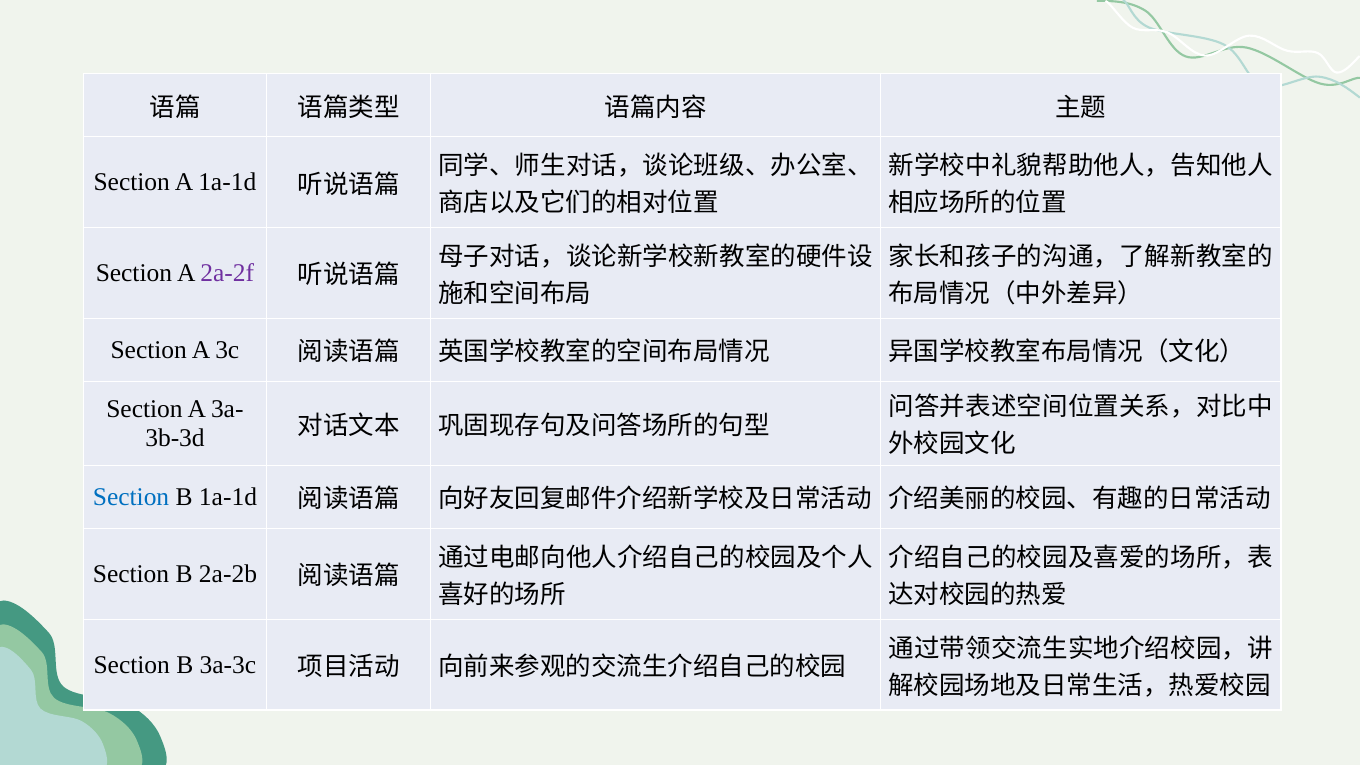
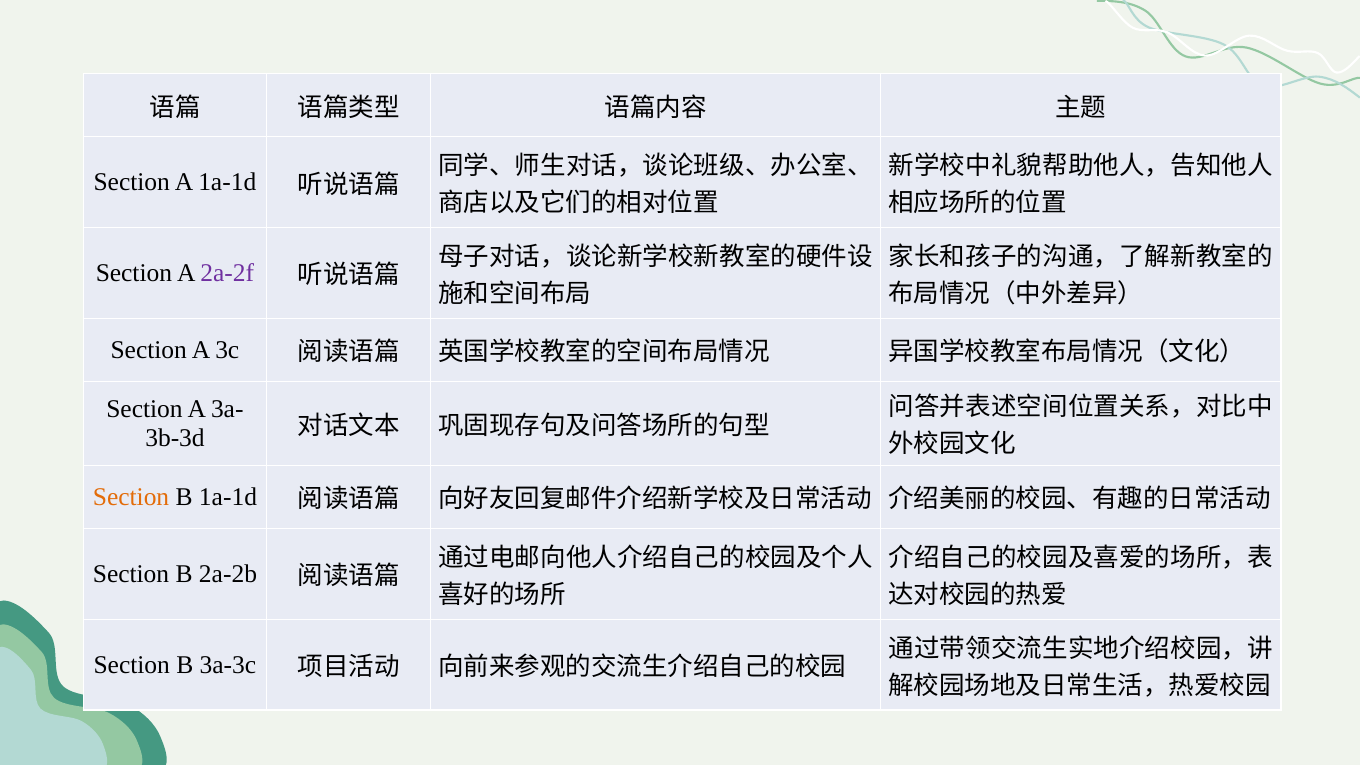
Section at (131, 497) colour: blue -> orange
